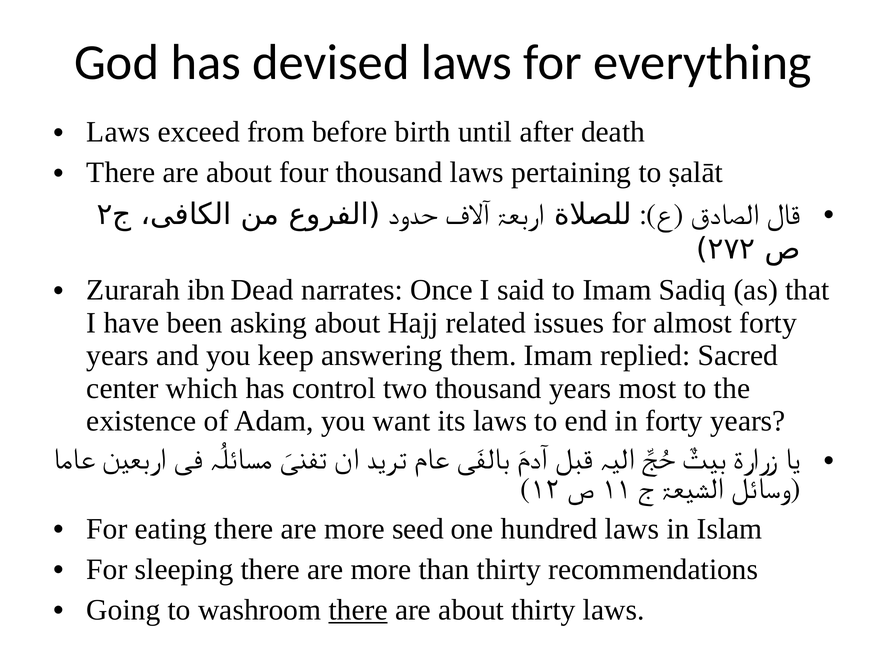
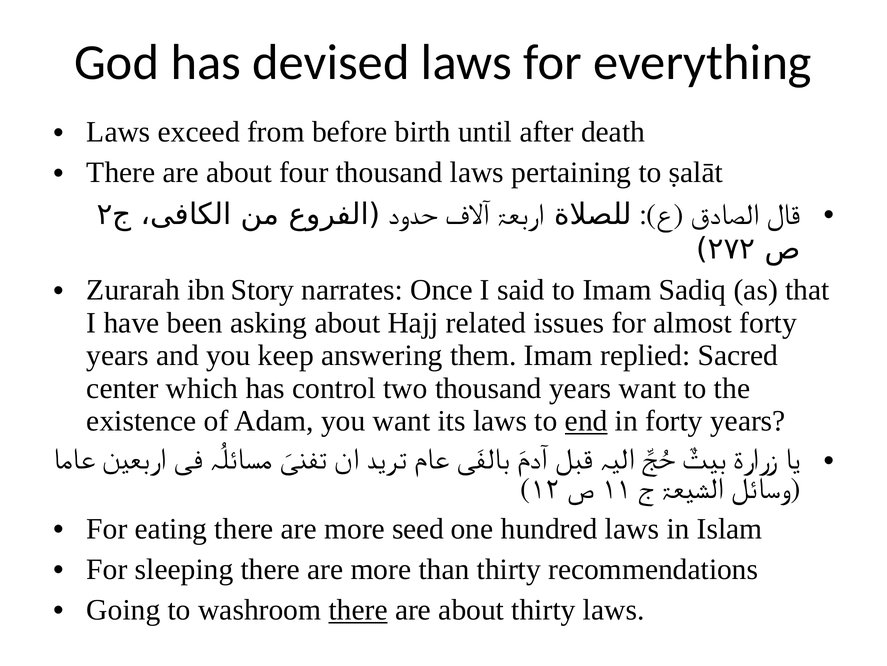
Dead: Dead -> Story
years most: most -> want
end underline: none -> present
